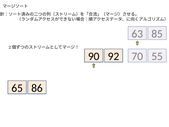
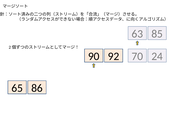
55: 55 -> 24
